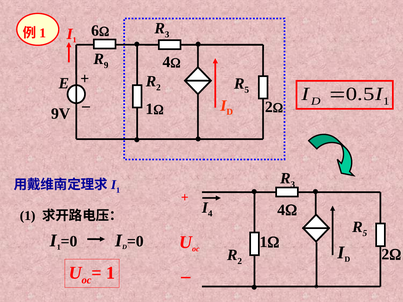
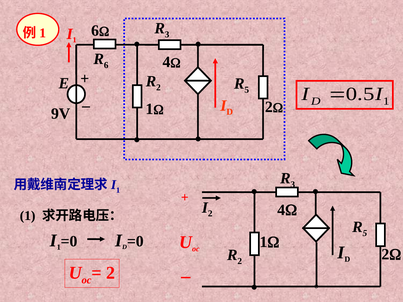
9 at (106, 65): 9 -> 6
4 at (210, 214): 4 -> 2
1 at (111, 273): 1 -> 2
